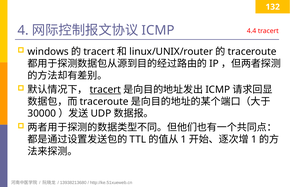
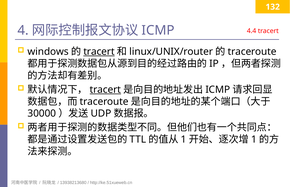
tracert at (99, 52) underline: none -> present
